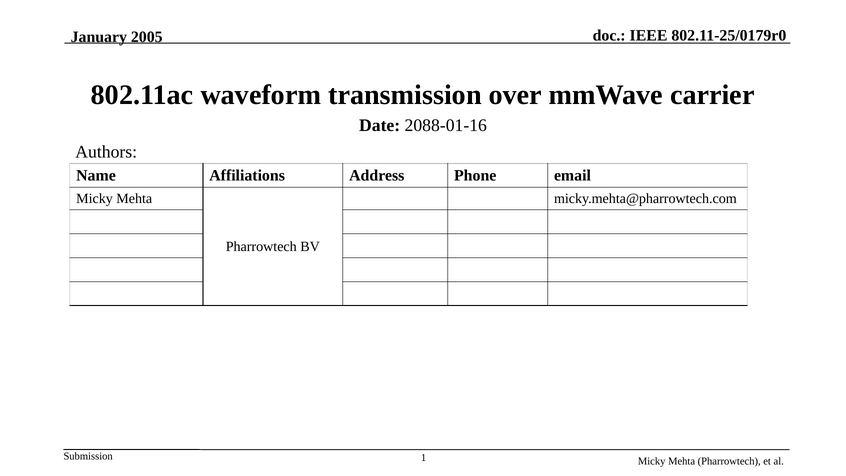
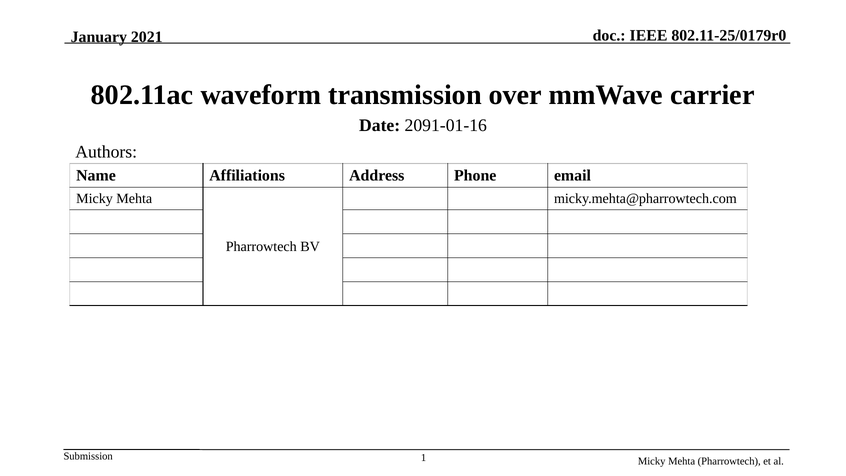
2005: 2005 -> 2021
2088-01-16: 2088-01-16 -> 2091-01-16
